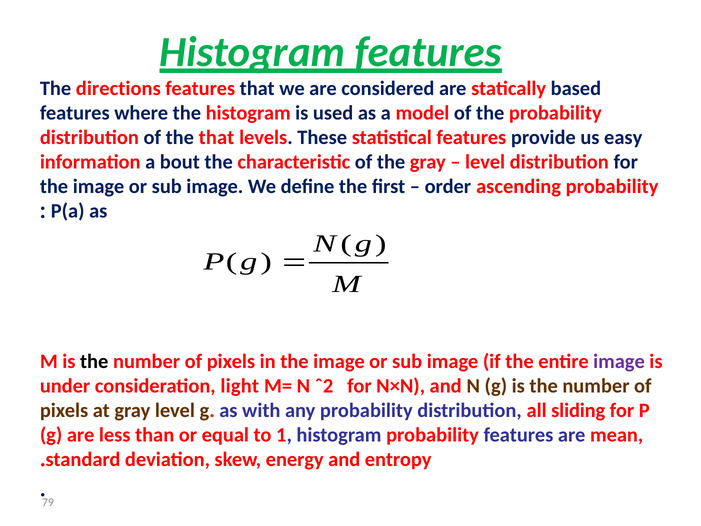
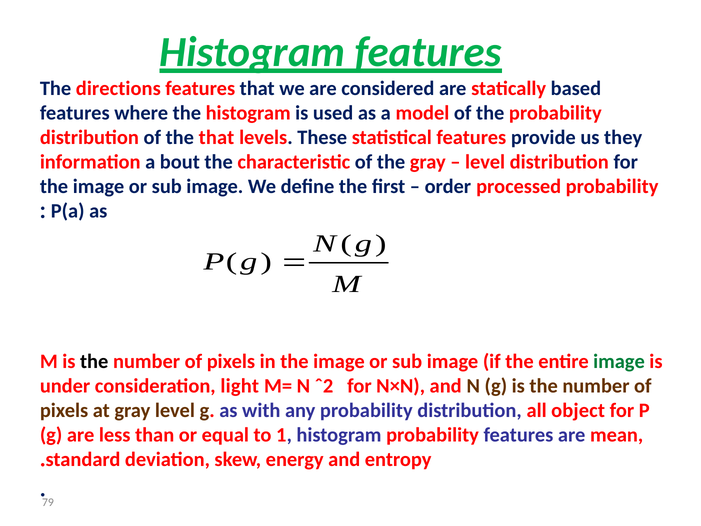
easy: easy -> they
ascending: ascending -> processed
image at (619, 361) colour: purple -> green
sliding: sliding -> object
